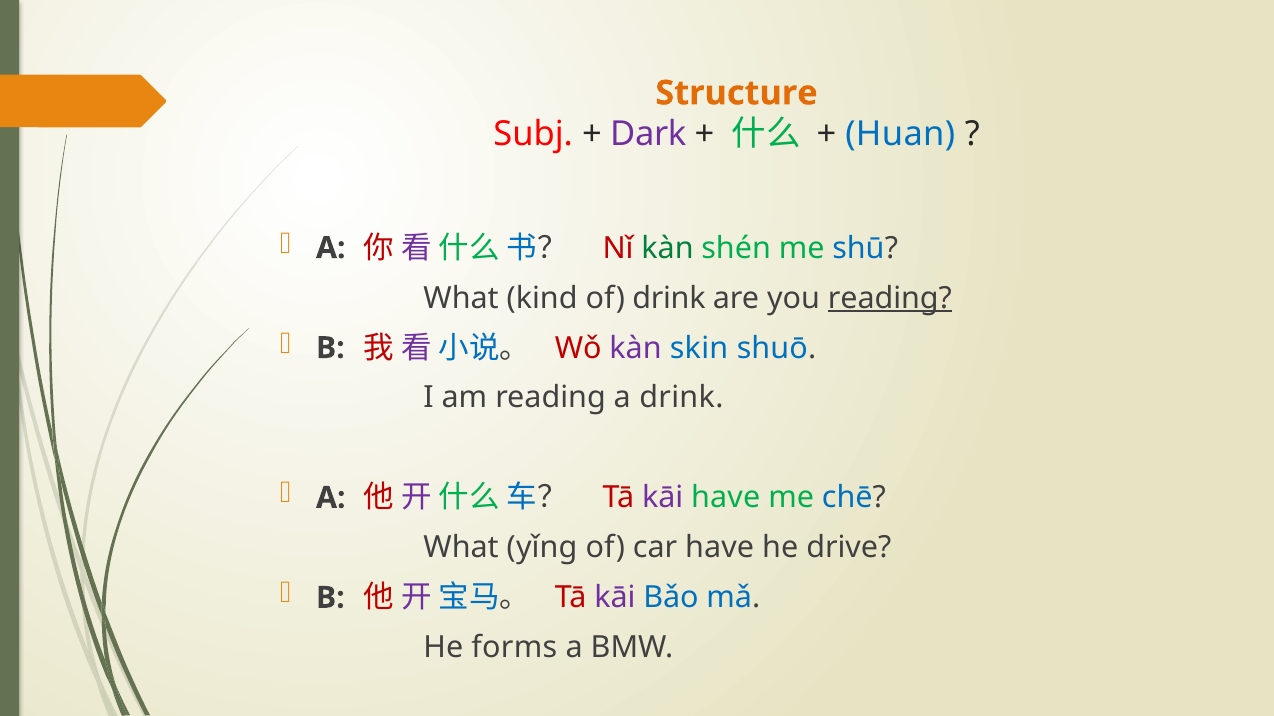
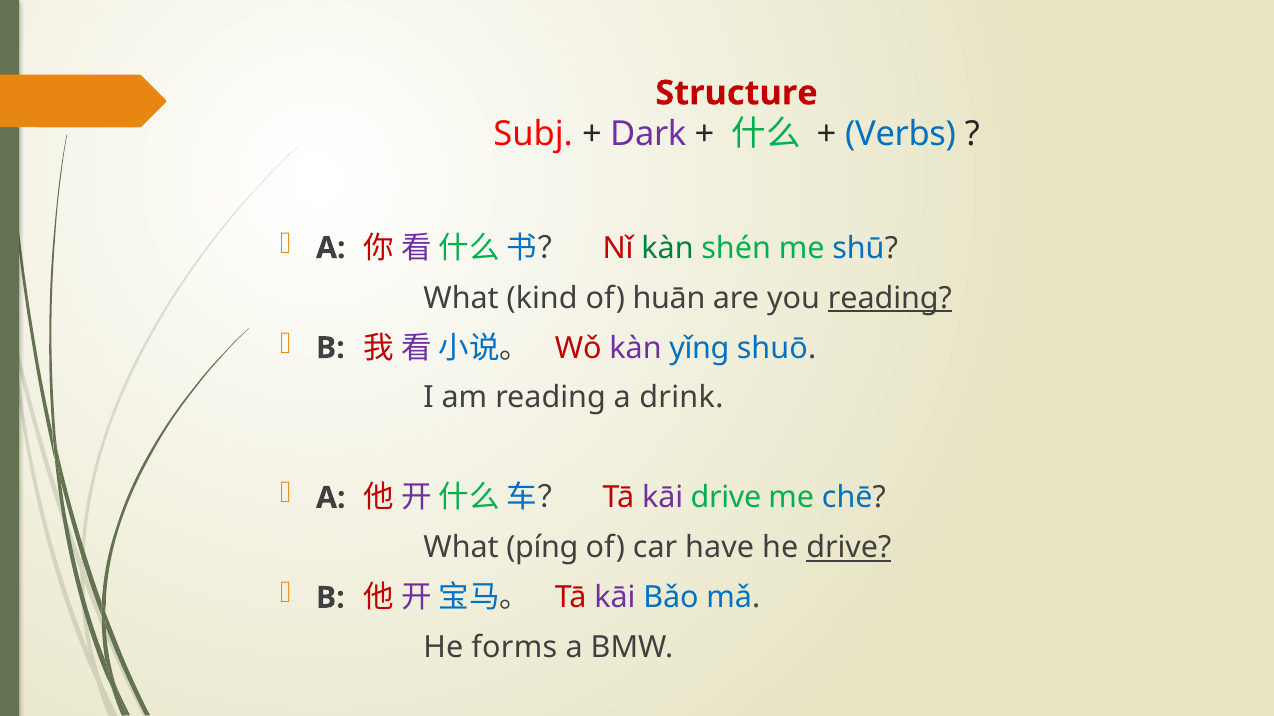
Structure colour: orange -> red
Huan: Huan -> Verbs
of drink: drink -> huān
skin: skin -> yǐng
kāi have: have -> drive
yǐng: yǐng -> píng
drive at (849, 548) underline: none -> present
